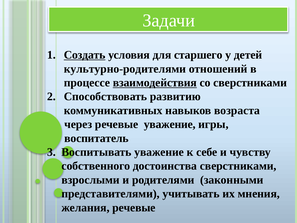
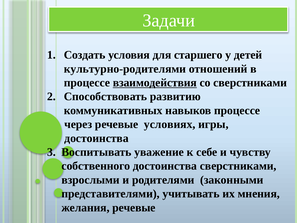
Создать underline: present -> none
навыков возраста: возраста -> процессе
речевые уважение: уважение -> условиях
воспитатель at (97, 138): воспитатель -> достоинства
